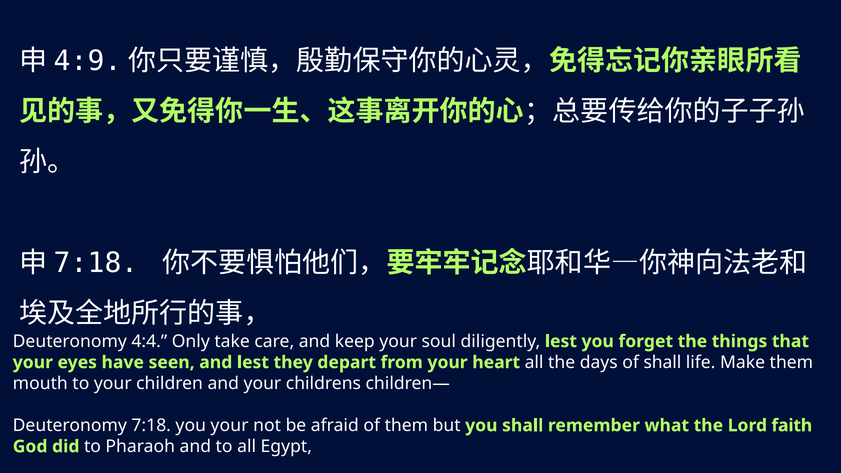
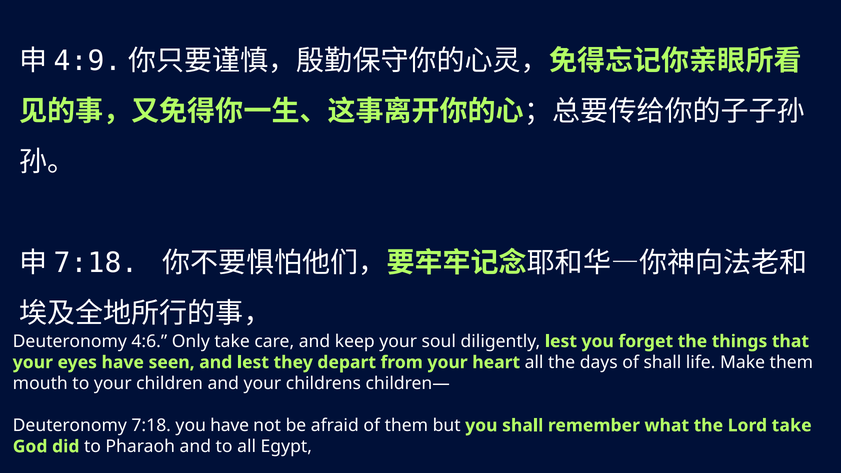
4:4: 4:4 -> 4:6
you your: your -> have
Lord faith: faith -> take
